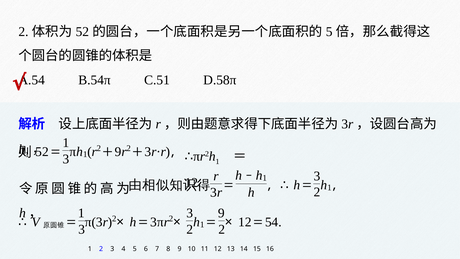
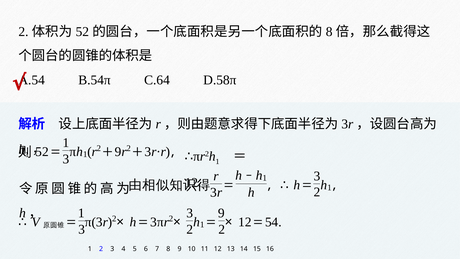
5 at (329, 32): 5 -> 8
C.51: C.51 -> C.64
